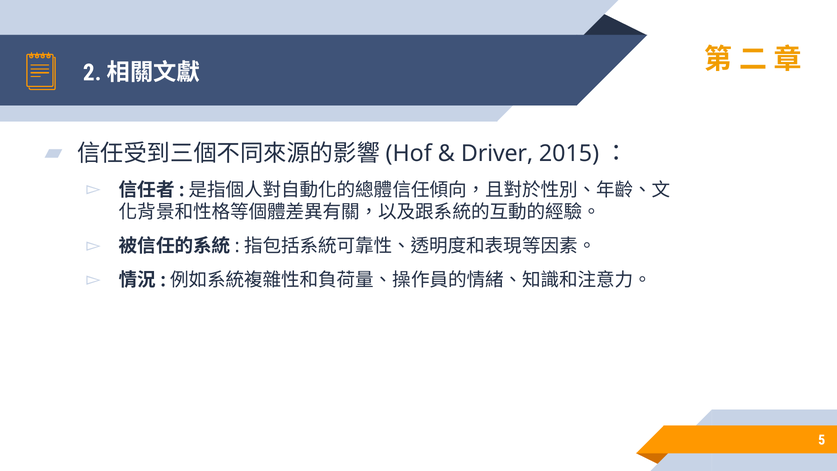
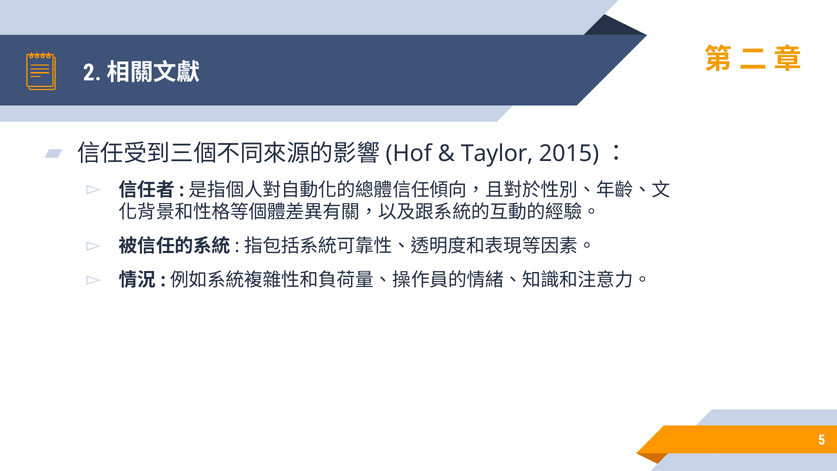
Driver: Driver -> Taylor
